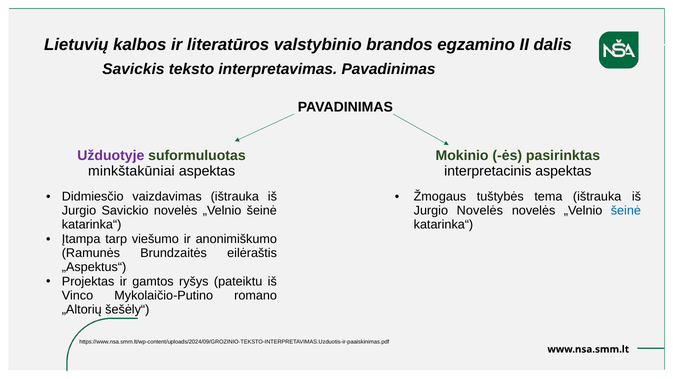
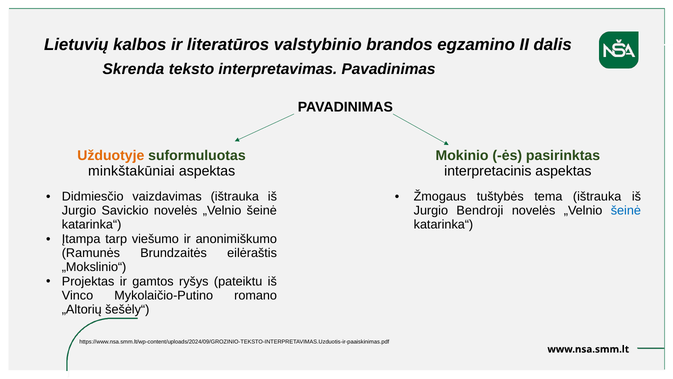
Savickis: Savickis -> Skrenda
Užduotyje colour: purple -> orange
Jurgio Novelės: Novelės -> Bendroji
„Aspektus“: „Aspektus“ -> „Mokslinio“
